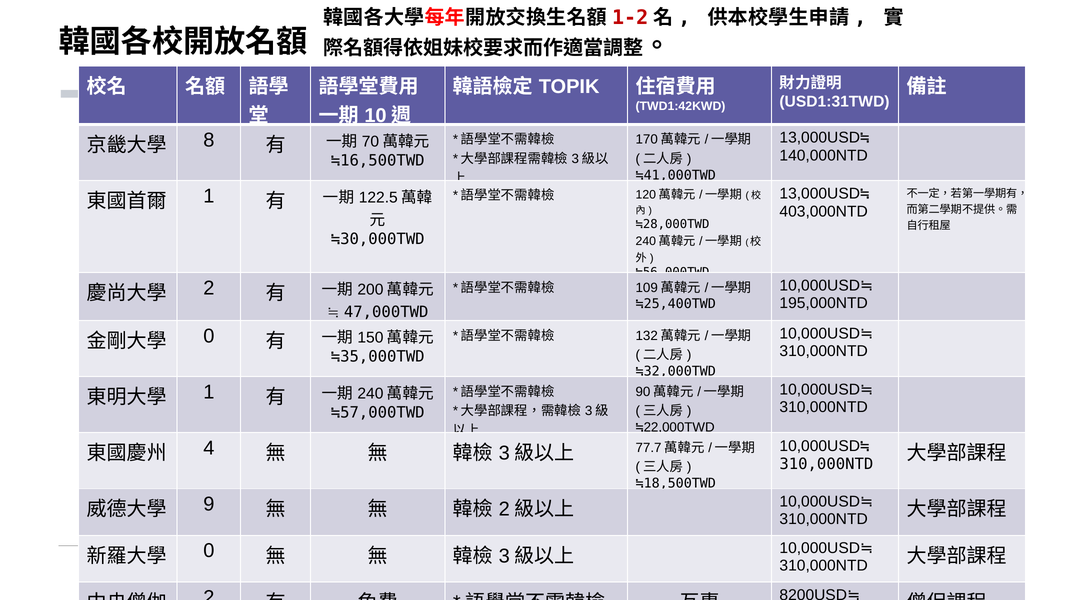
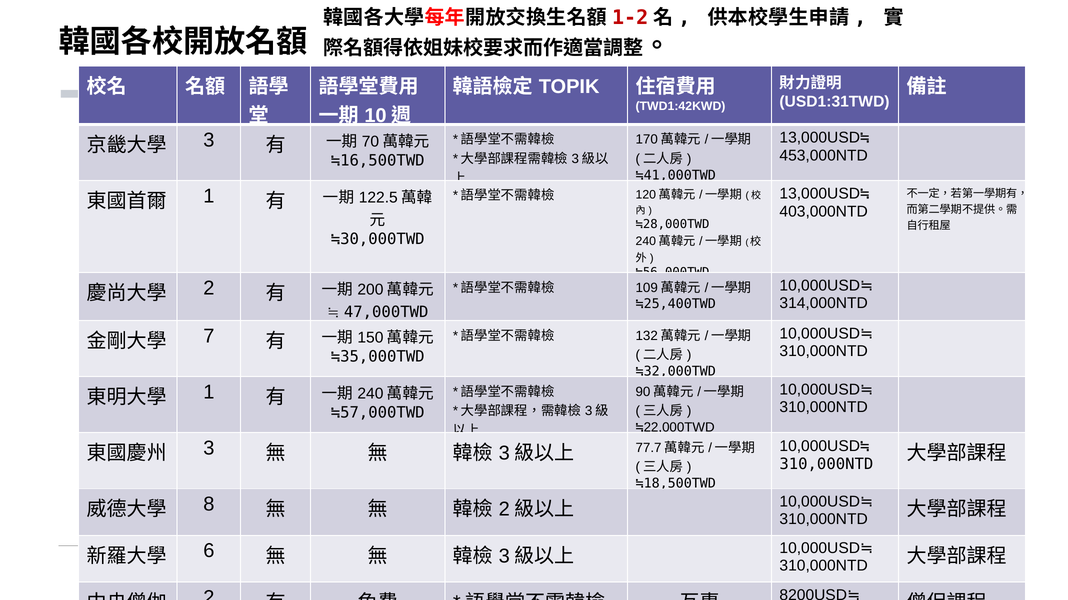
8 at (209, 140): 8 -> 3
140,000NTD: 140,000NTD -> 453,000NTD
195,000NTD: 195,000NTD -> 314,000NTD
0 at (209, 337): 0 -> 7
4 at (209, 449): 4 -> 3
9: 9 -> 8
0 at (209, 552): 0 -> 6
